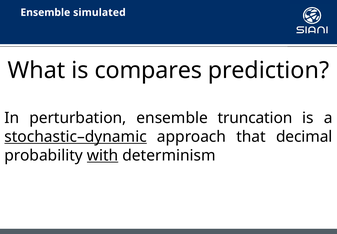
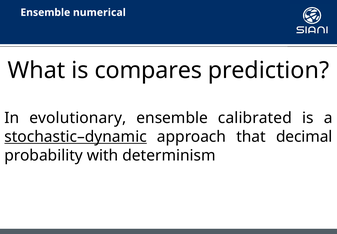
simulated: simulated -> numerical
perturbation: perturbation -> evolutionary
truncation: truncation -> calibrated
with underline: present -> none
